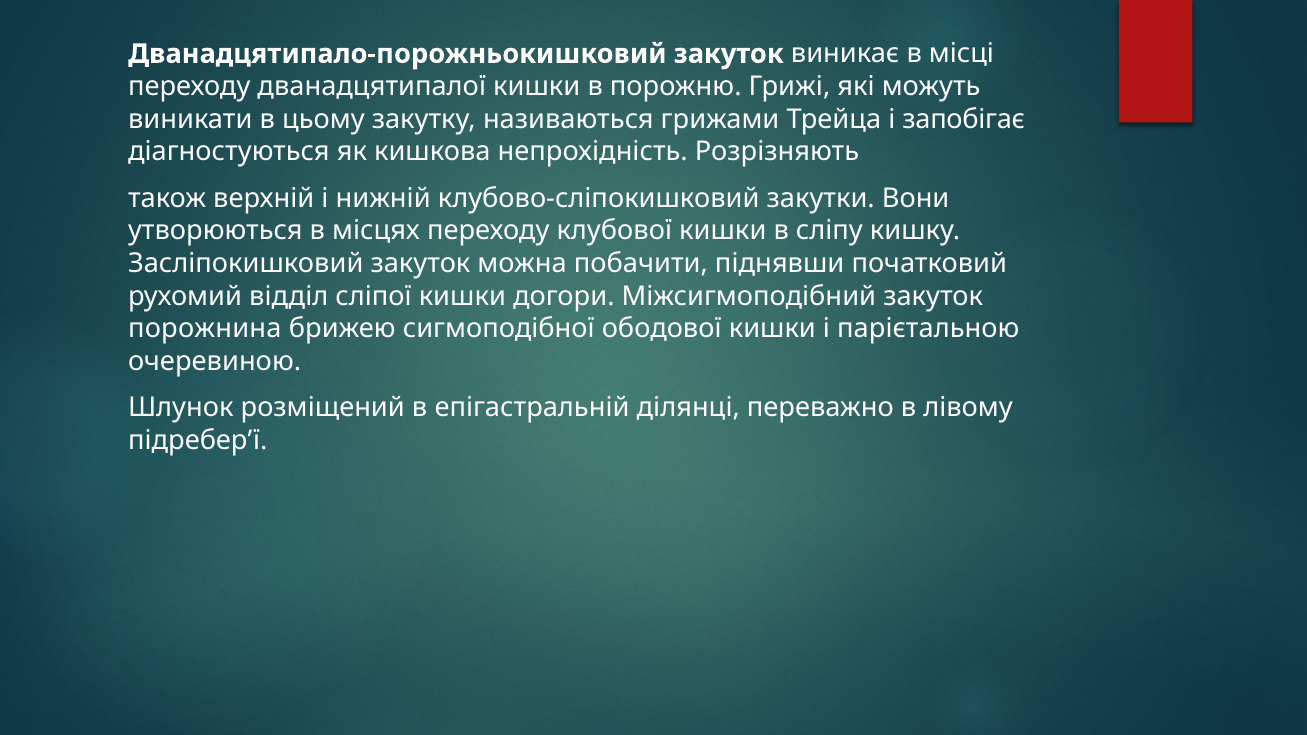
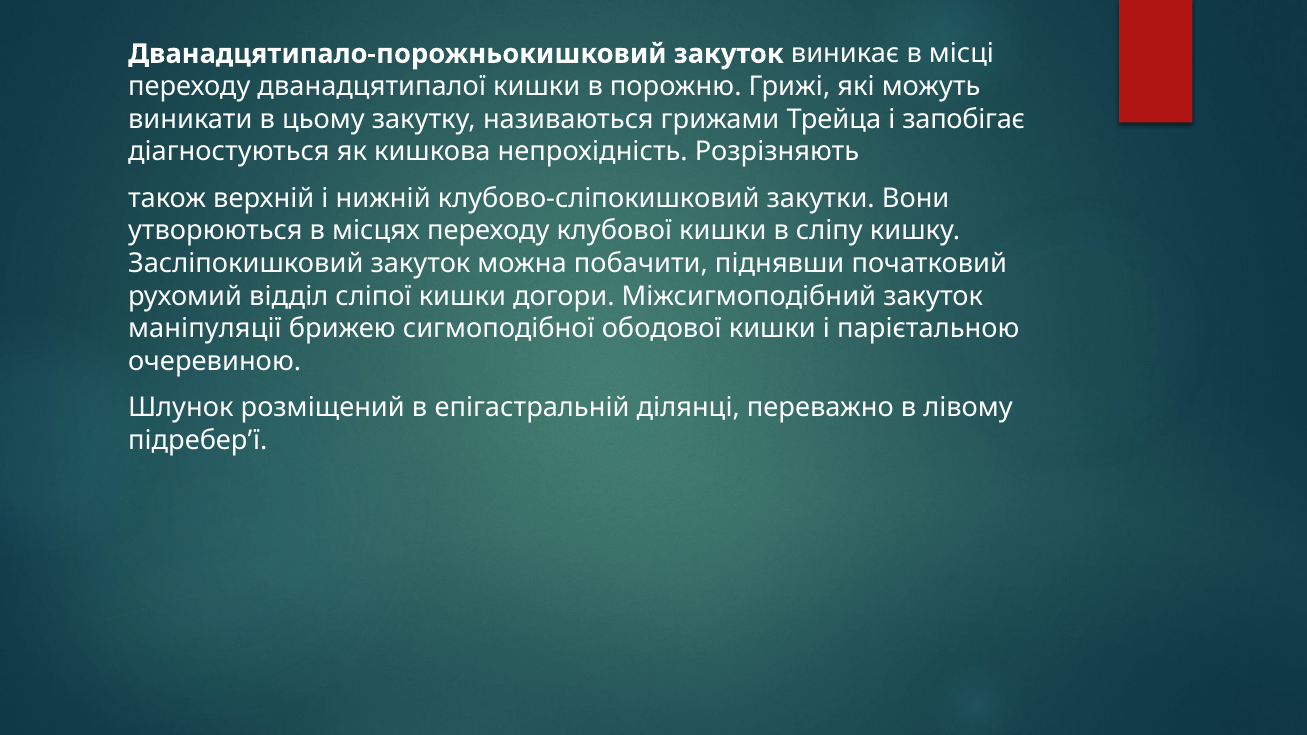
порожнина: порожнина -> маніпуляції
